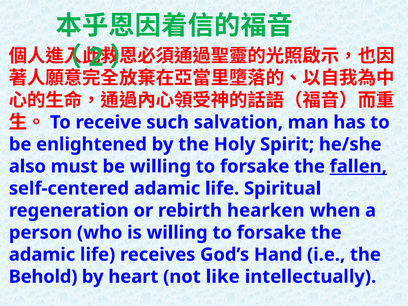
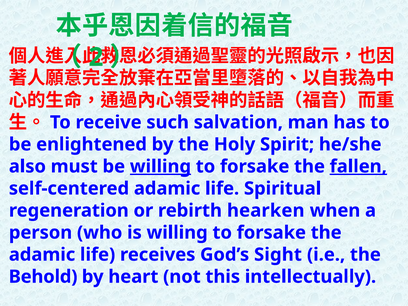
willing at (160, 166) underline: none -> present
Hand: Hand -> Sight
like: like -> this
